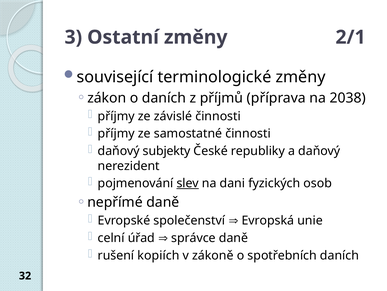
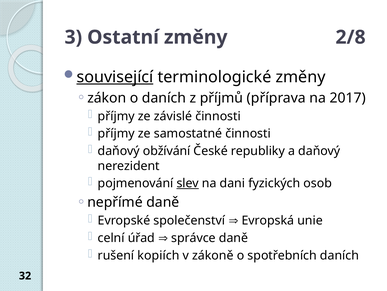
2/1: 2/1 -> 2/8
související underline: none -> present
2038: 2038 -> 2017
subjekty: subjekty -> obžívání
